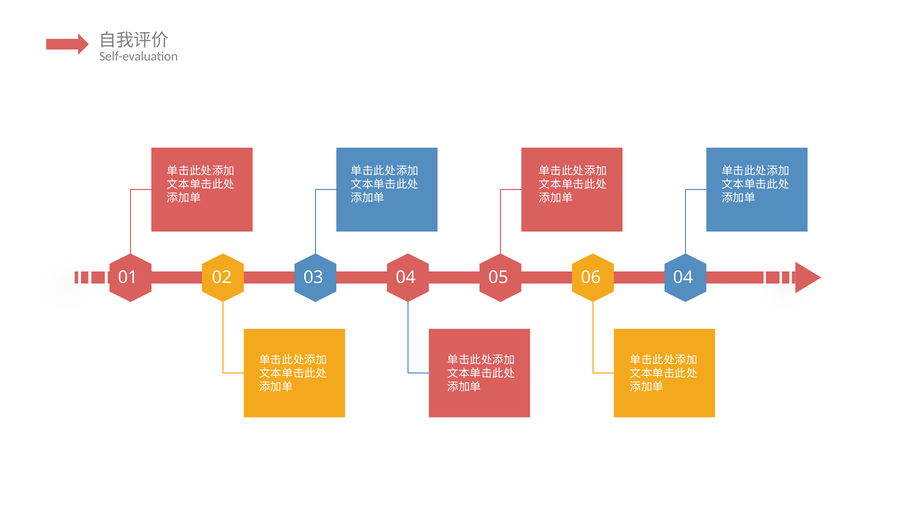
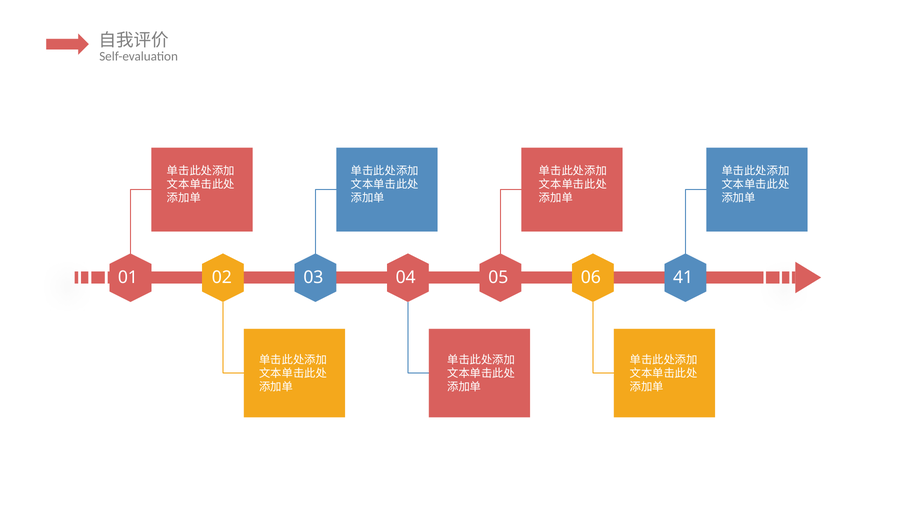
06 04: 04 -> 41
